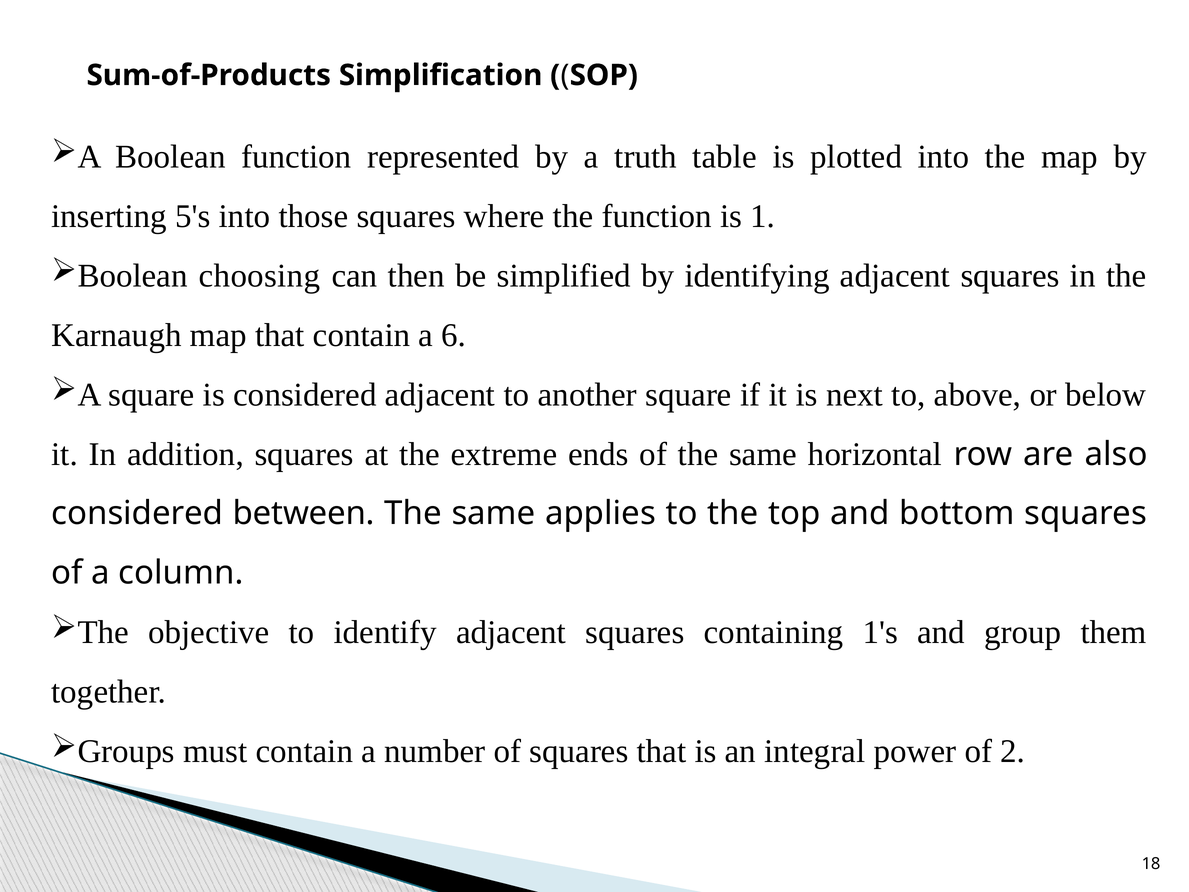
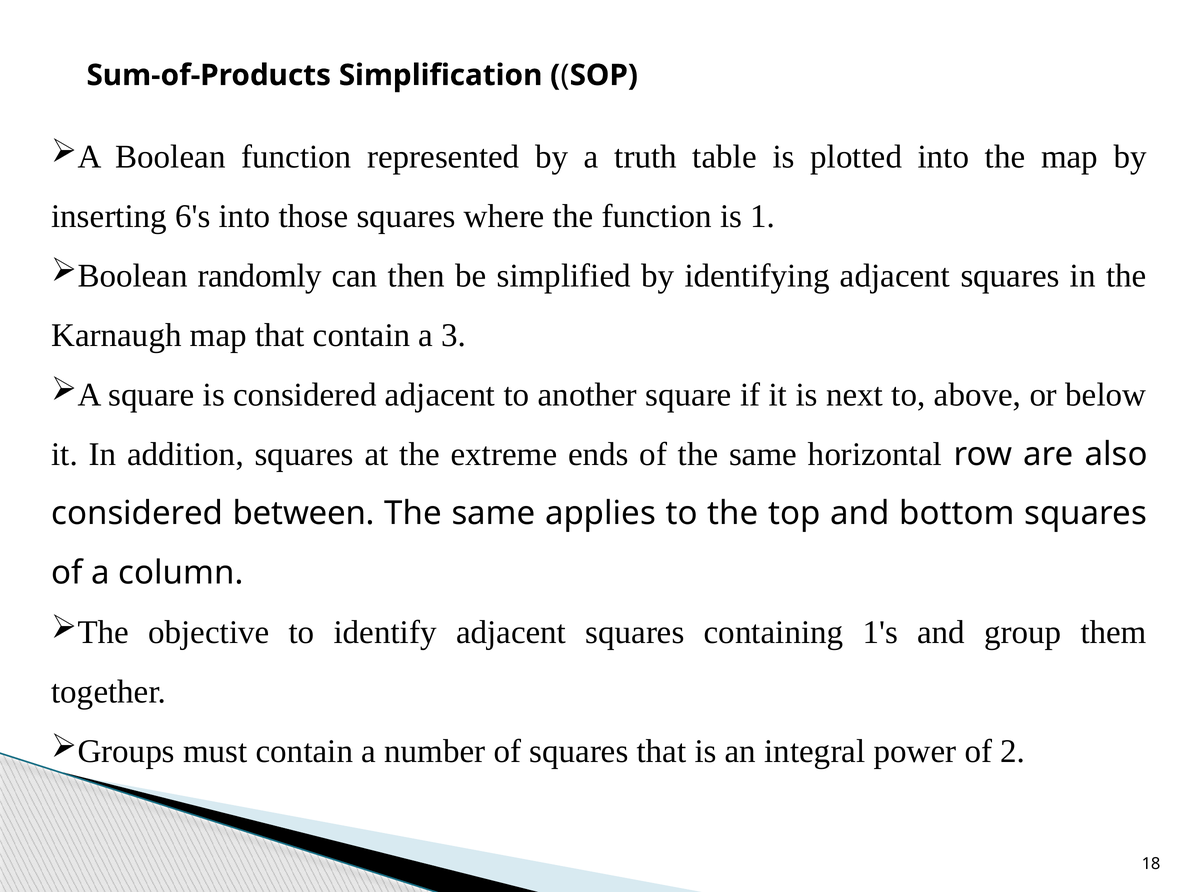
5's: 5's -> 6's
choosing: choosing -> randomly
6: 6 -> 3
